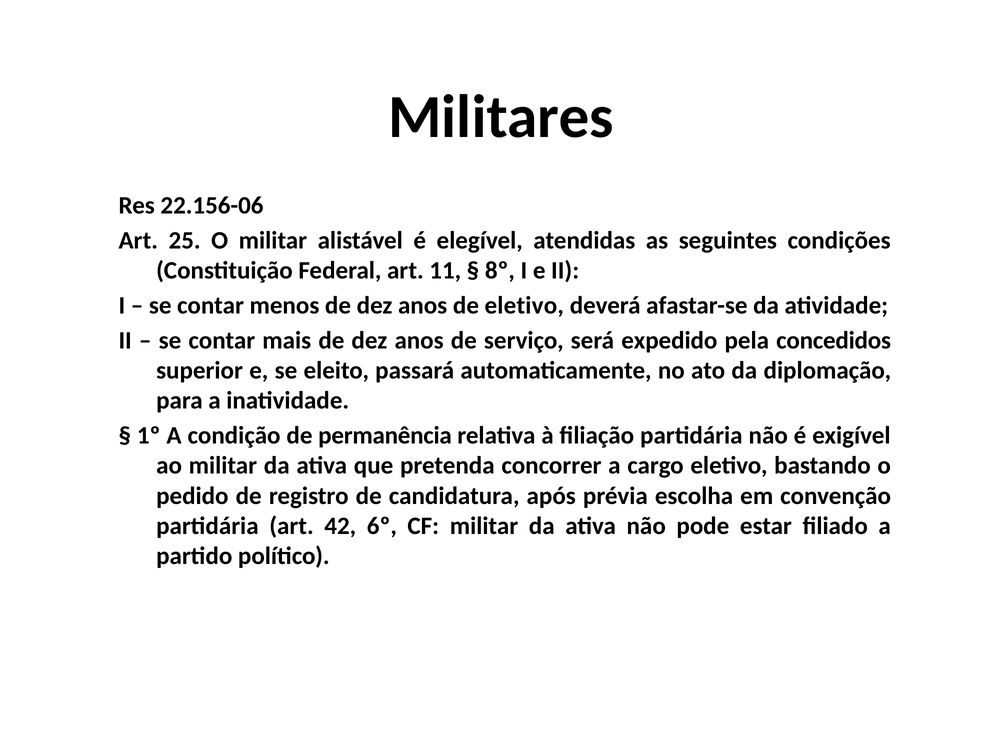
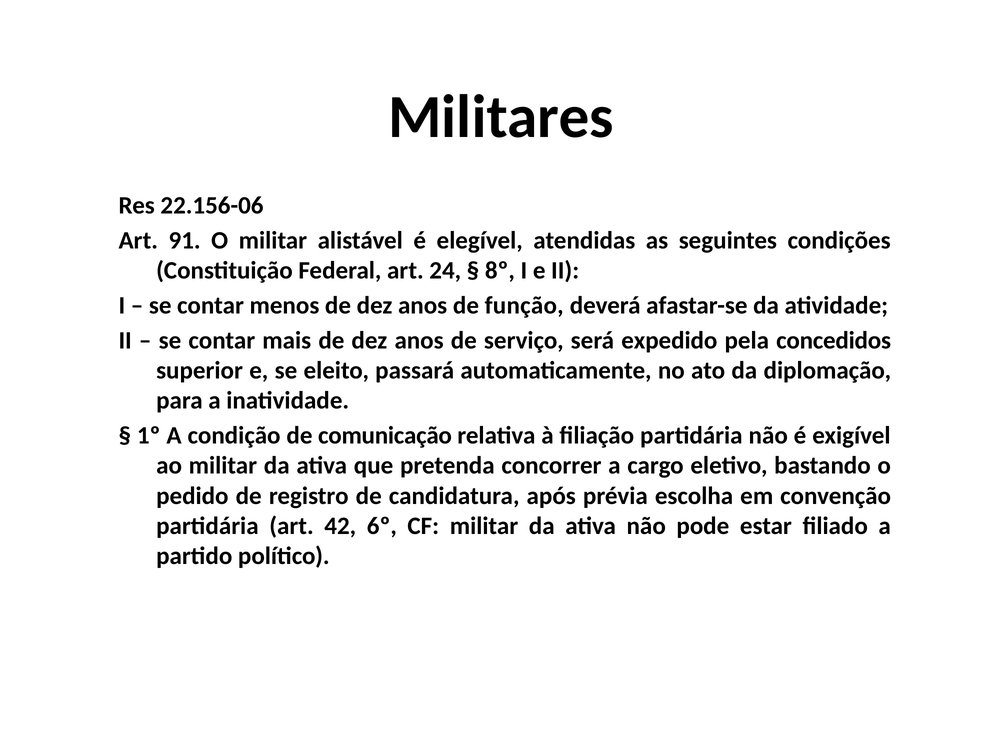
25: 25 -> 91
11: 11 -> 24
de eletivo: eletivo -> função
permanência: permanência -> comunicação
